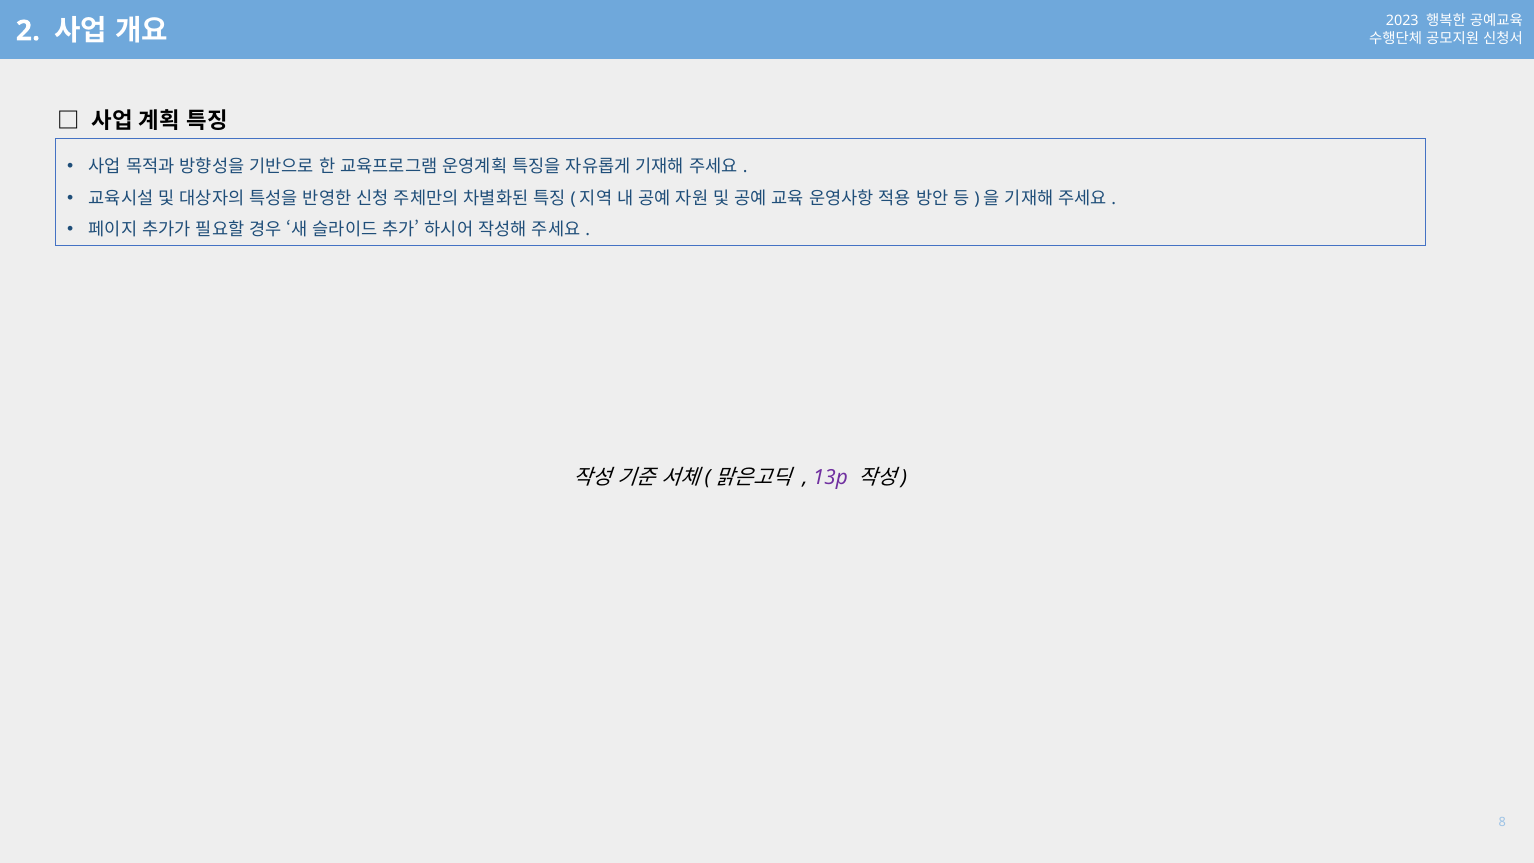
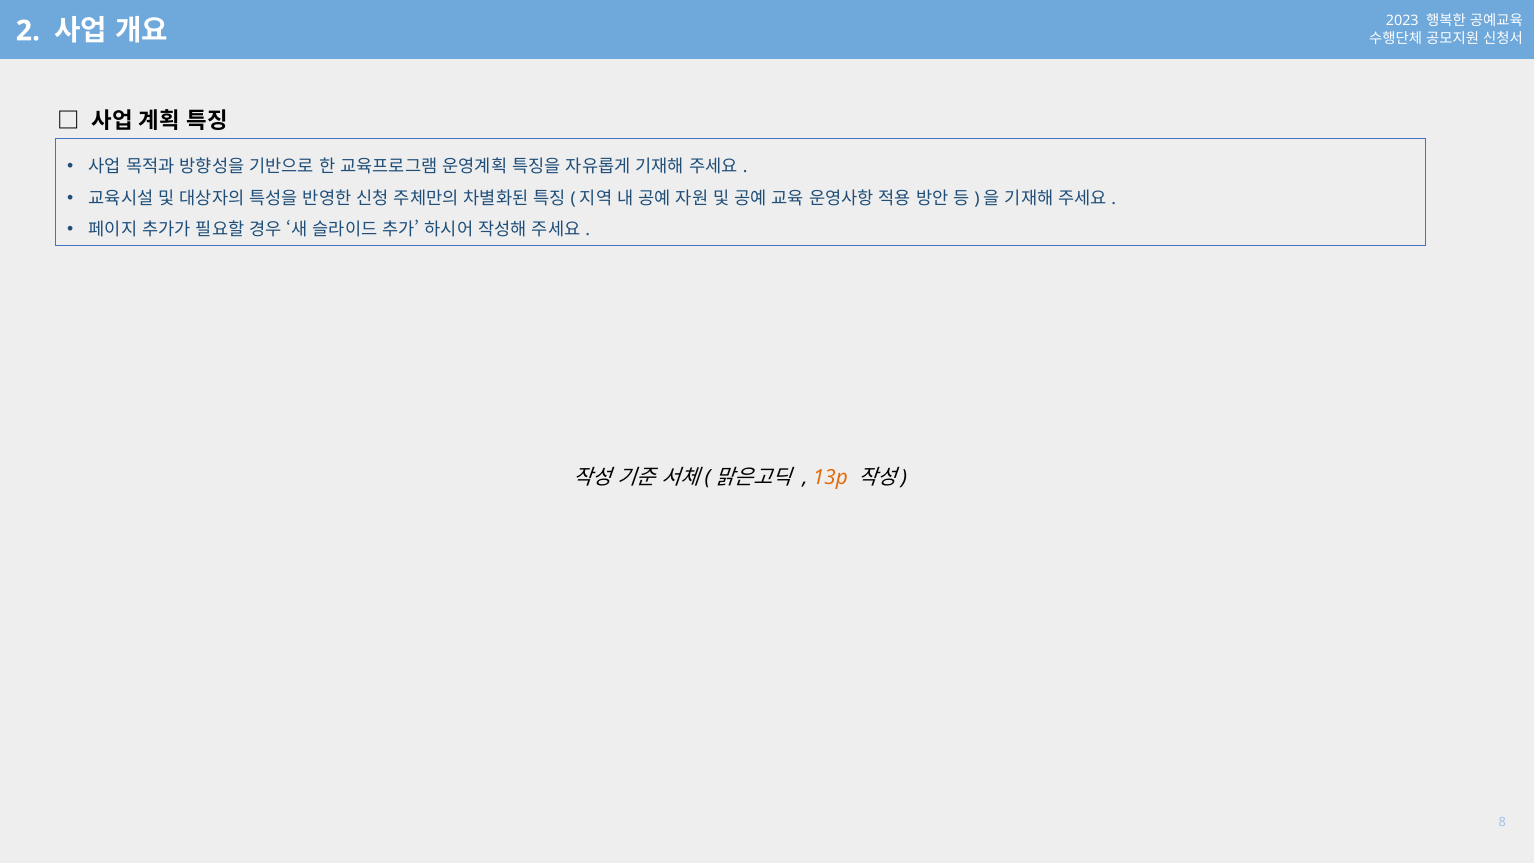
13p colour: purple -> orange
